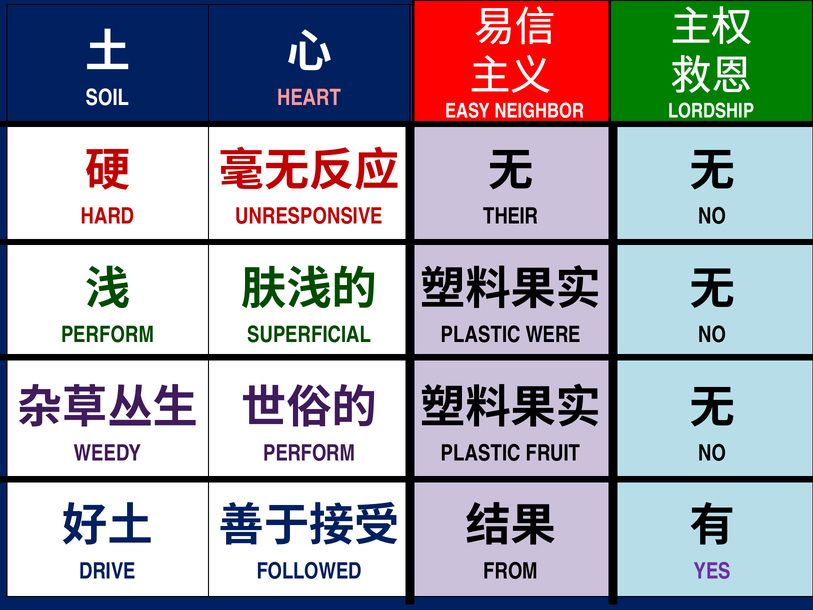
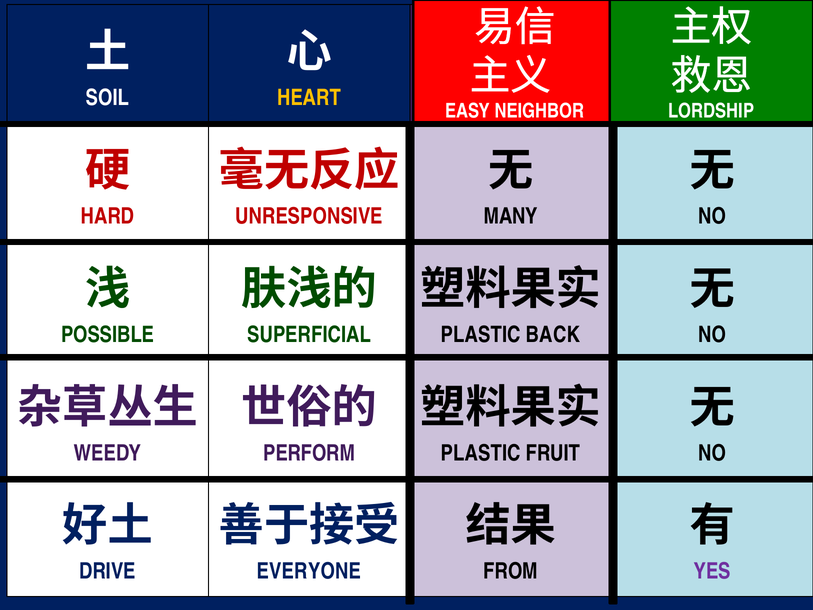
HEART colour: pink -> yellow
THEIR: THEIR -> MANY
PERFORM at (108, 335): PERFORM -> POSSIBLE
WERE: WERE -> BACK
FOLLOWED: FOLLOWED -> EVERYONE
